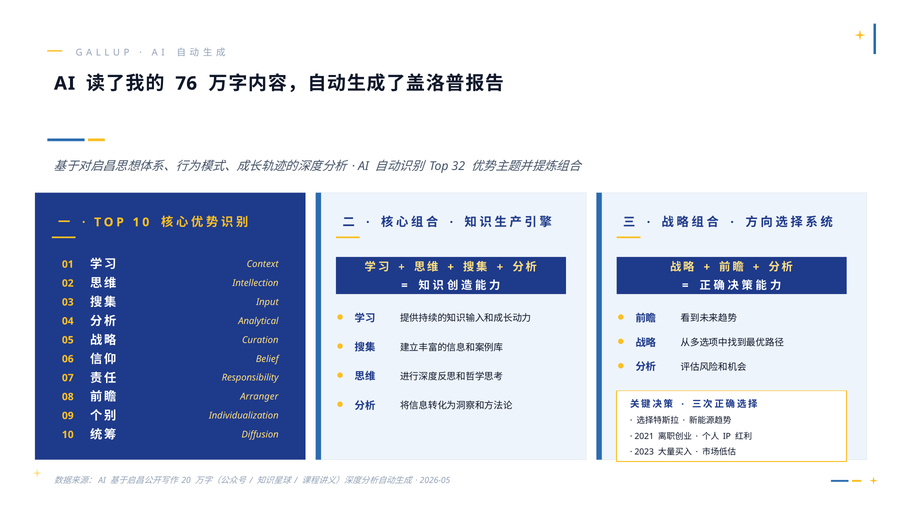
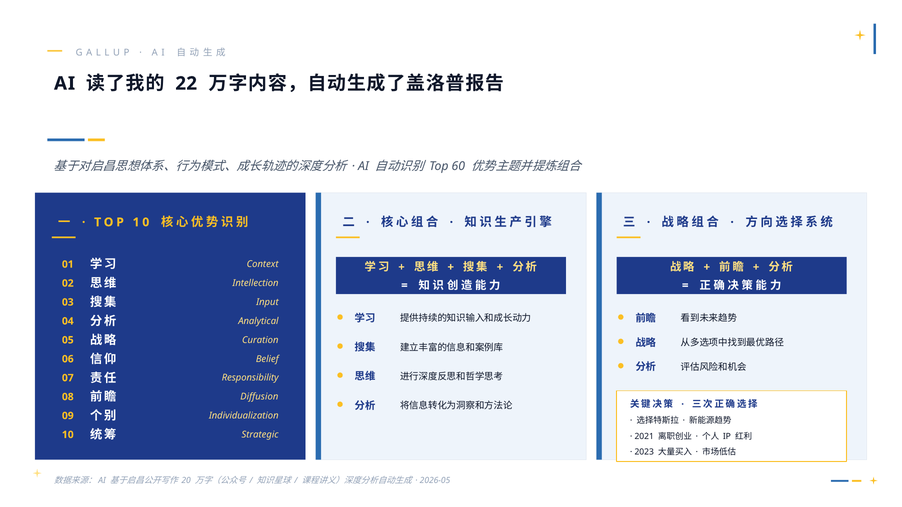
76: 76 -> 22
32: 32 -> 60
Arranger: Arranger -> Diffusion
Diffusion: Diffusion -> Strategic
